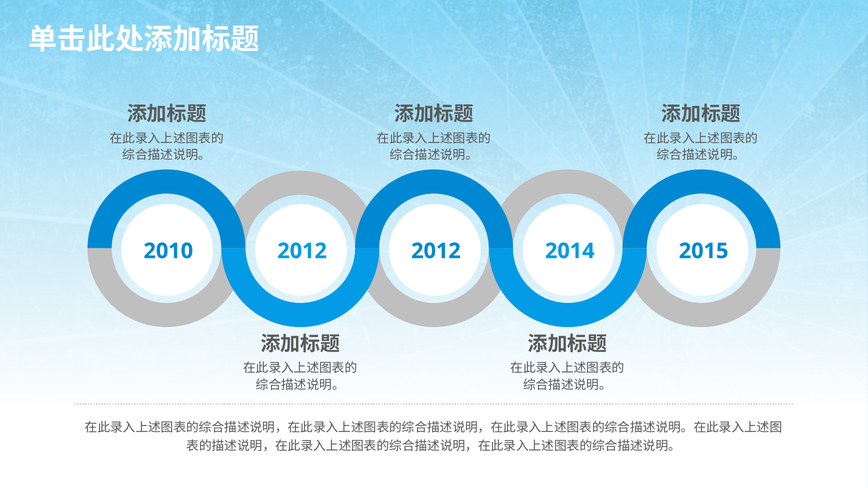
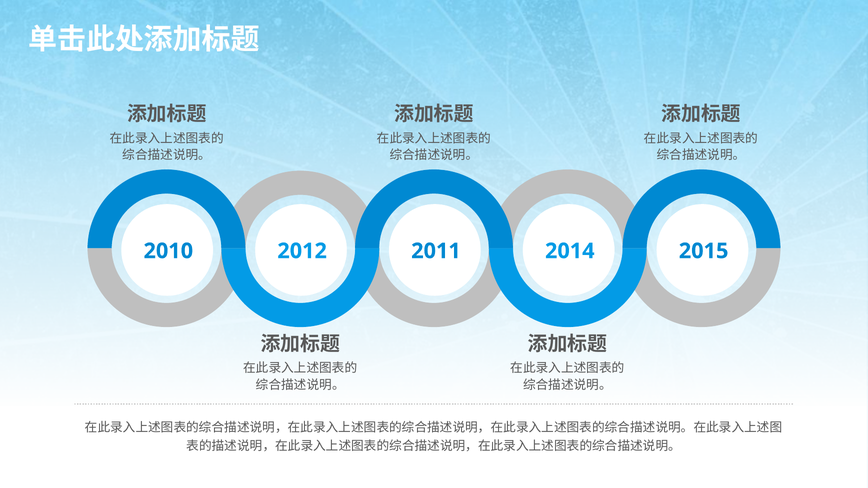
2012 at (436, 251): 2012 -> 2011
